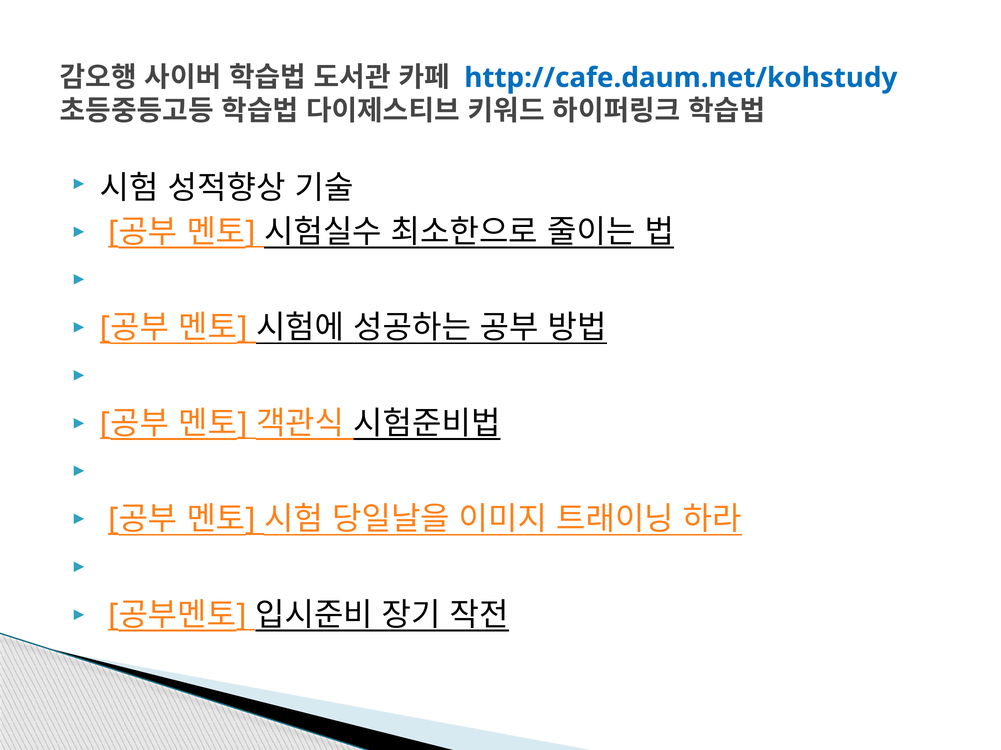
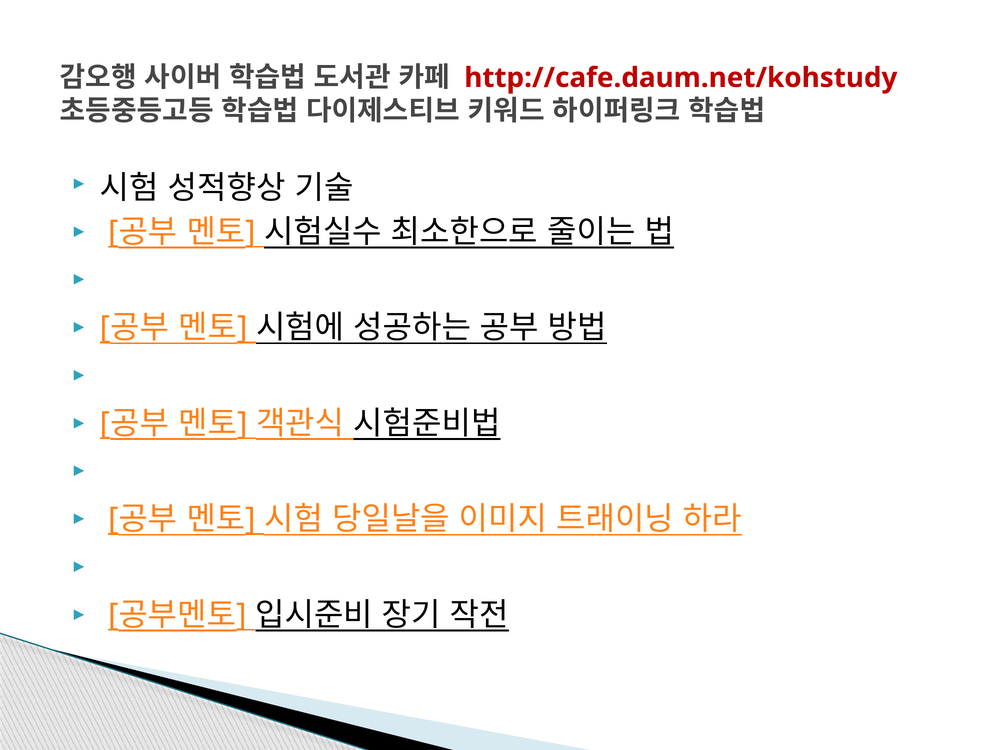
http://cafe.daum.net/kohstudy colour: blue -> red
